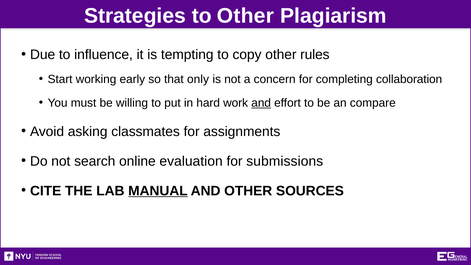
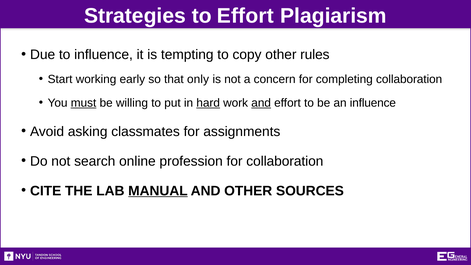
to Other: Other -> Effort
must underline: none -> present
hard underline: none -> present
an compare: compare -> influence
evaluation: evaluation -> profession
for submissions: submissions -> collaboration
